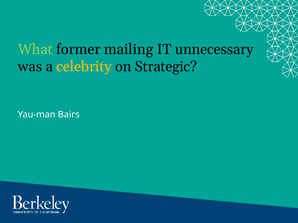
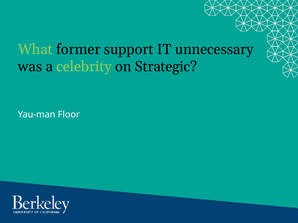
mailing: mailing -> support
celebrity colour: yellow -> light green
Bairs: Bairs -> Floor
